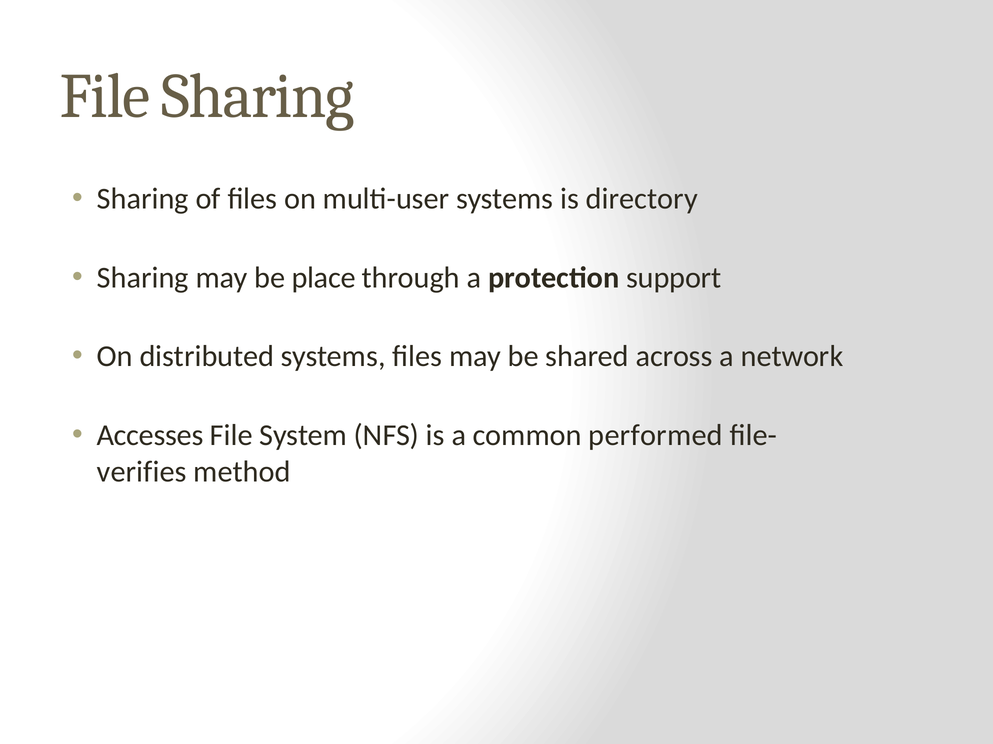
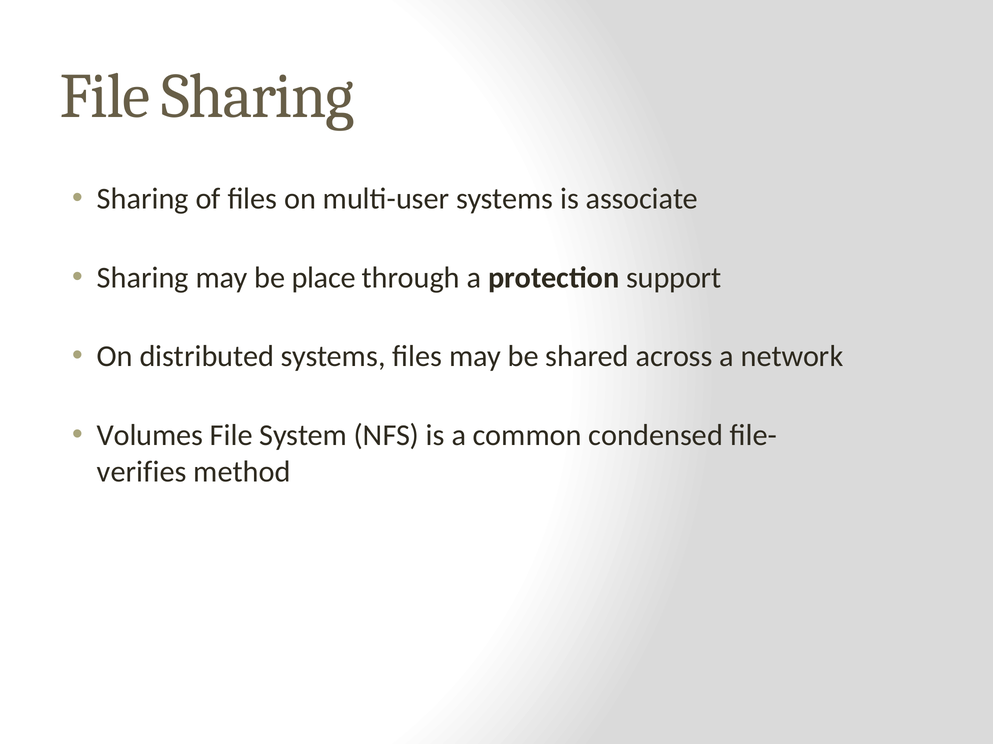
directory: directory -> associate
Accesses: Accesses -> Volumes
performed: performed -> condensed
